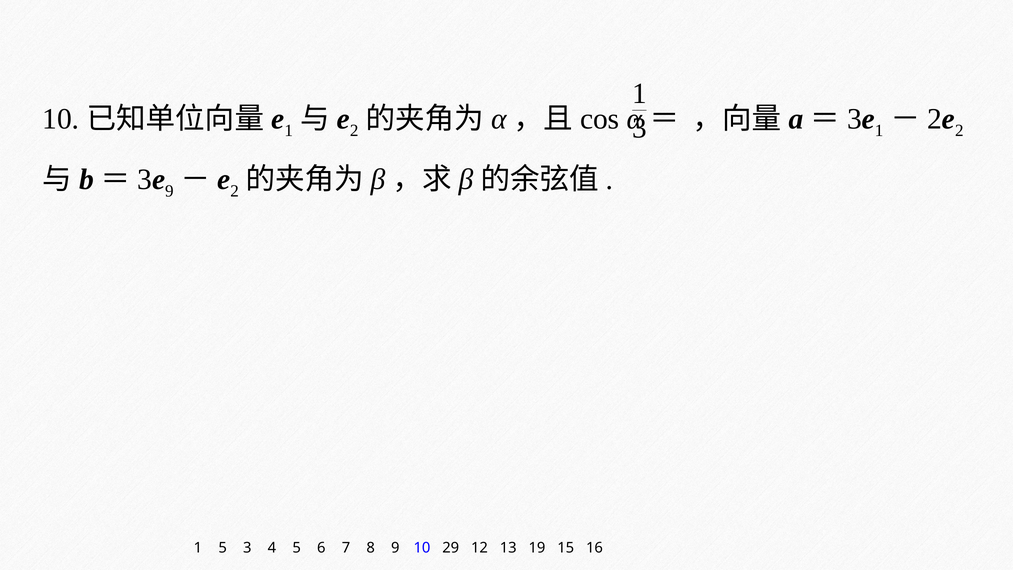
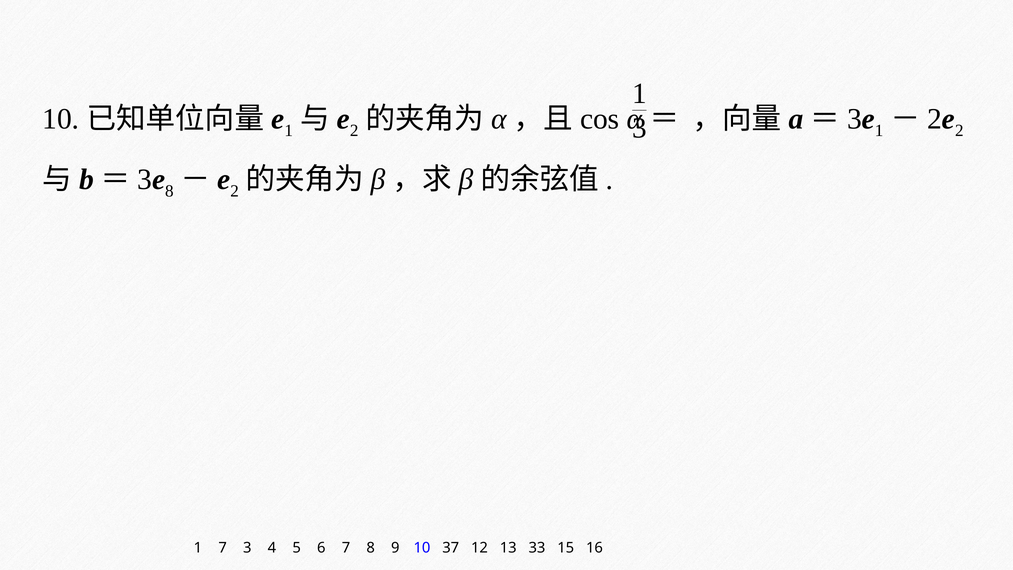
9 at (169, 191): 9 -> 8
1 5: 5 -> 7
29: 29 -> 37
19: 19 -> 33
